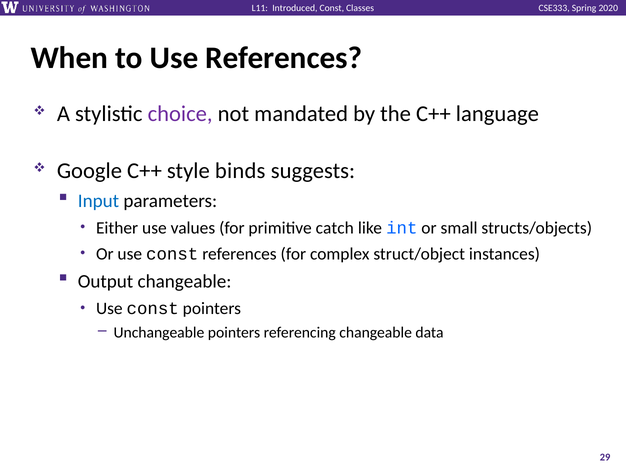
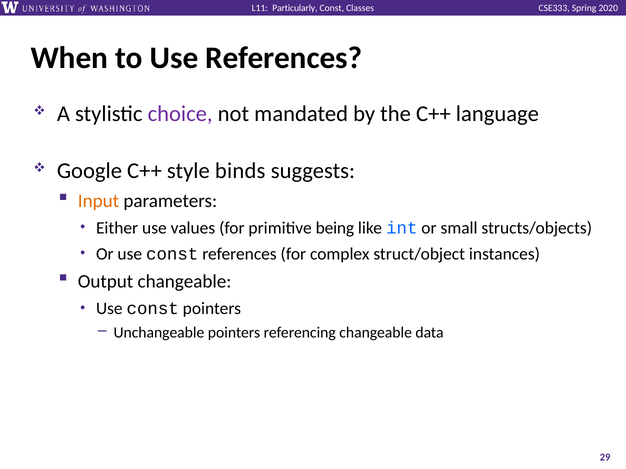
Introduced: Introduced -> Particularly
Input colour: blue -> orange
catch: catch -> being
